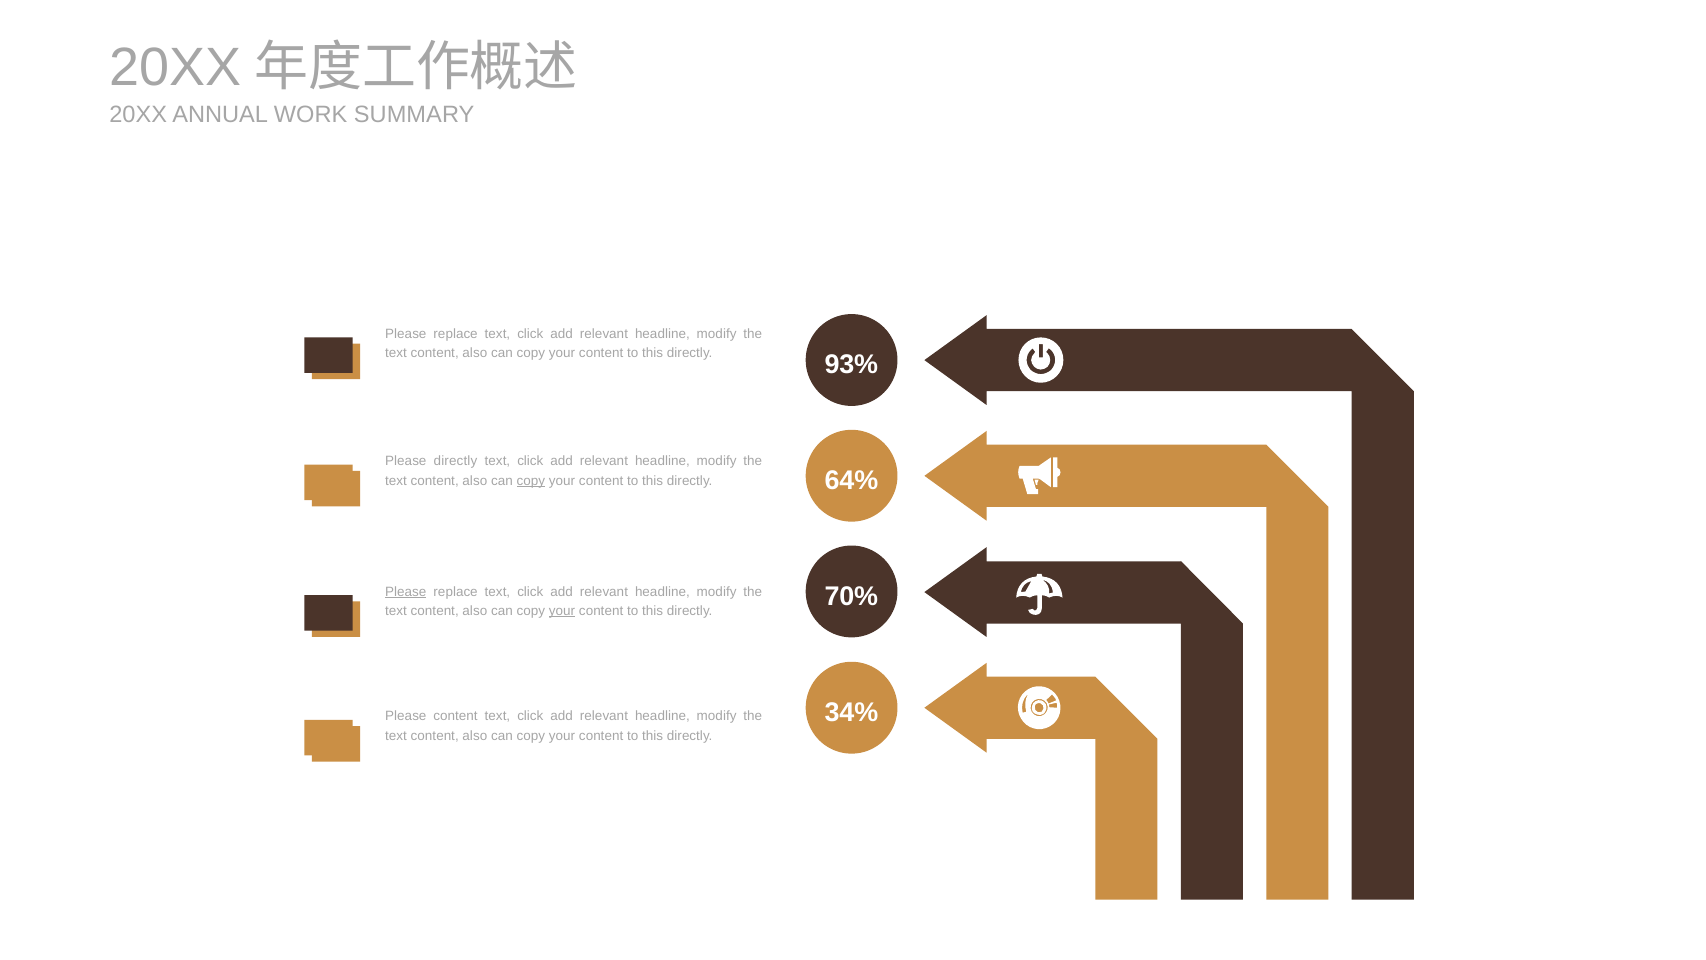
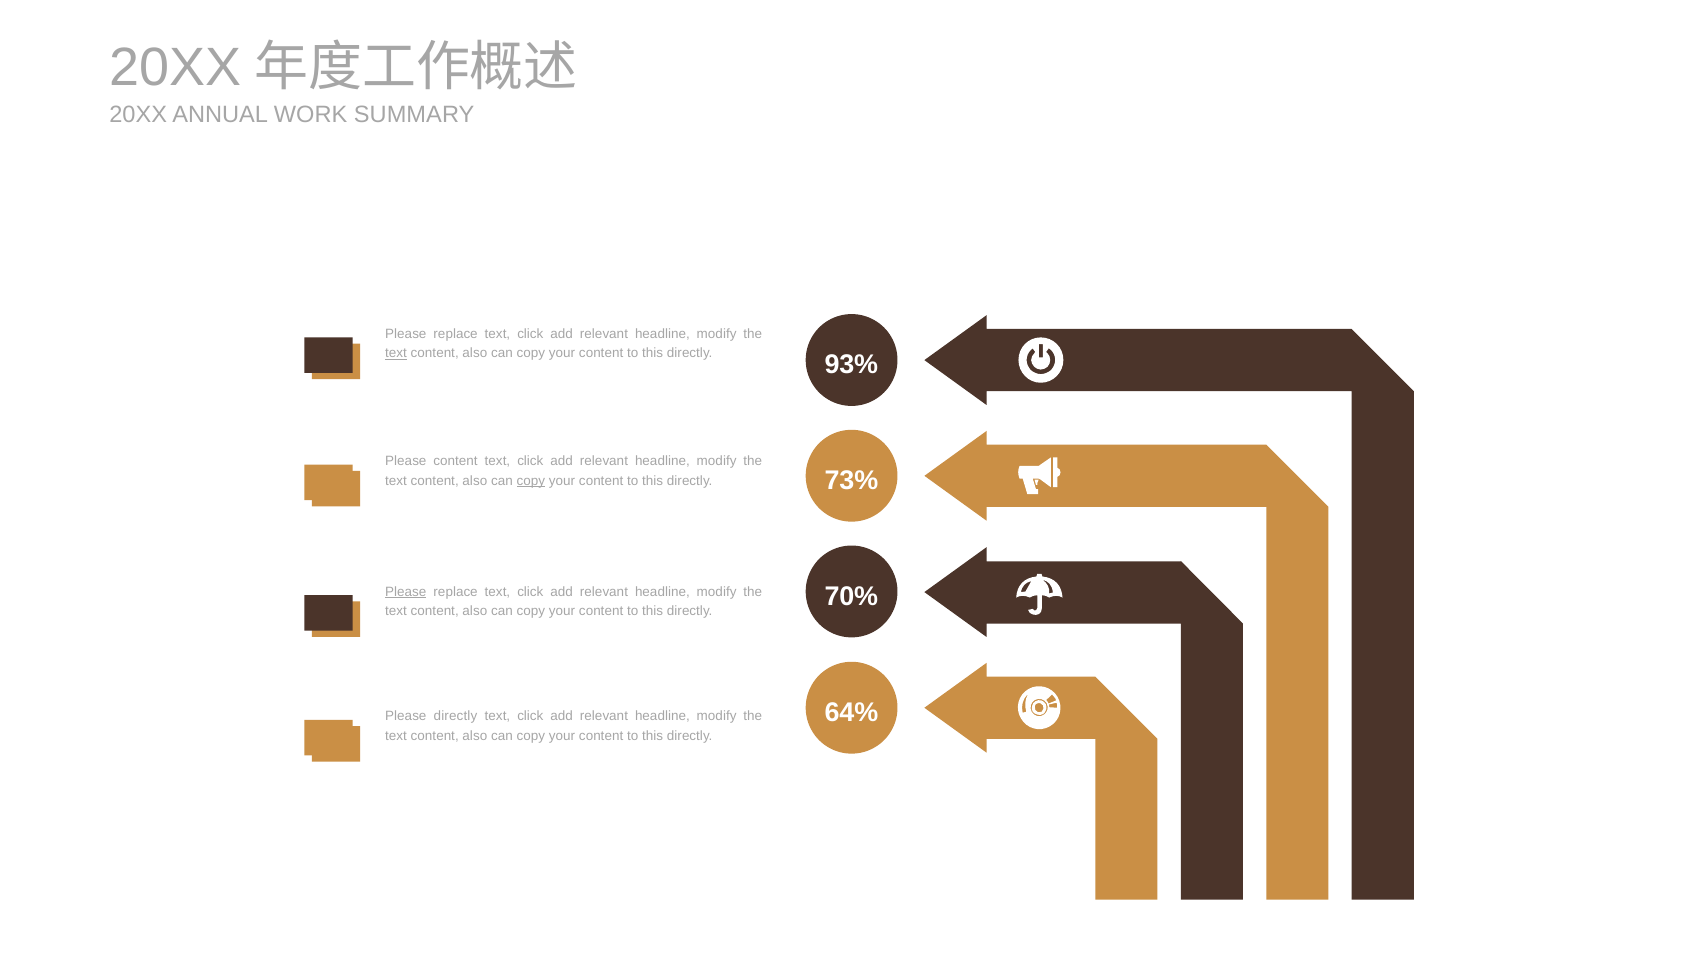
text at (396, 353) underline: none -> present
Please directly: directly -> content
64%: 64% -> 73%
your at (562, 611) underline: present -> none
34%: 34% -> 64%
Please content: content -> directly
